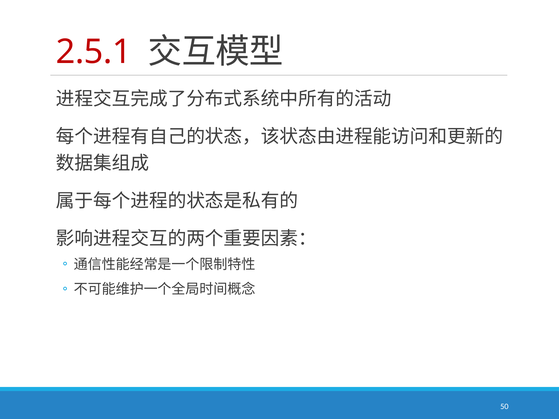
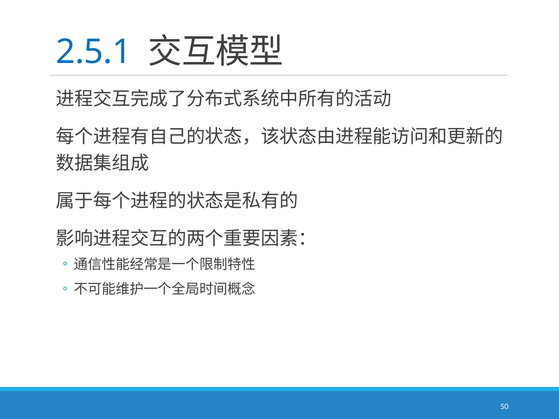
2.5.1 colour: red -> blue
